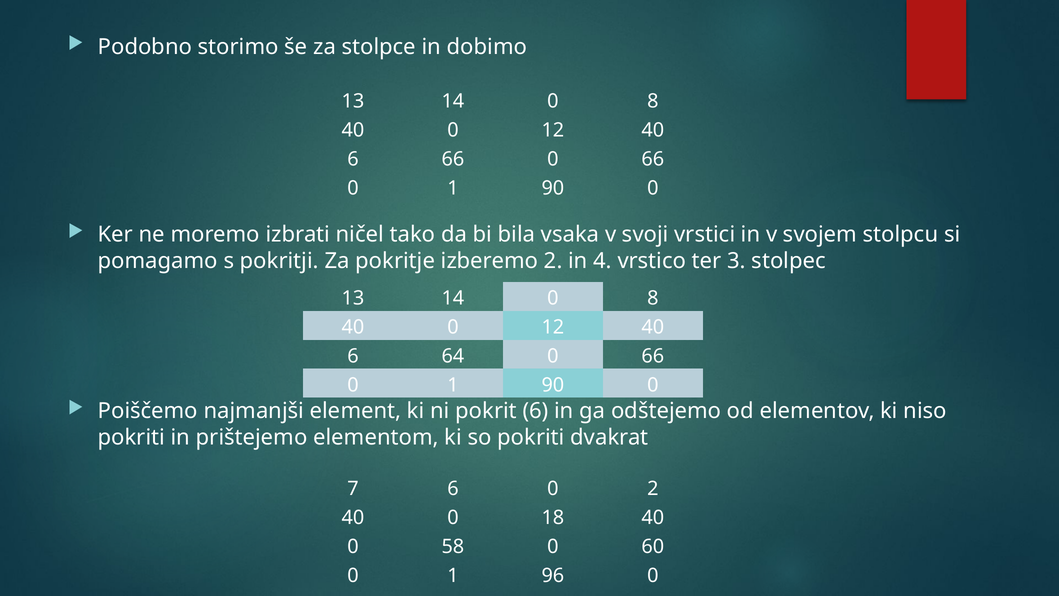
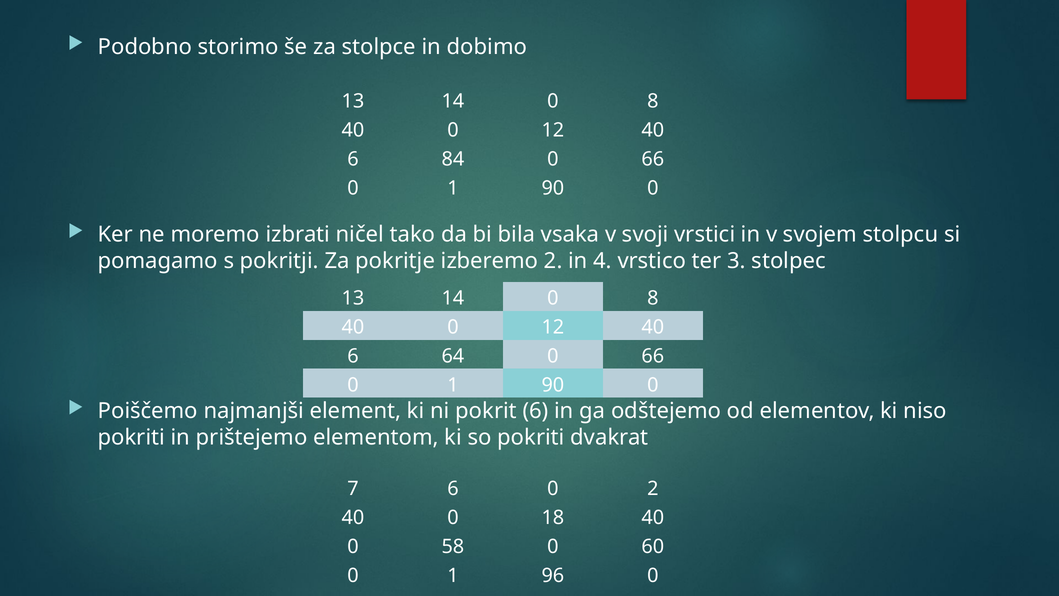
6 66: 66 -> 84
